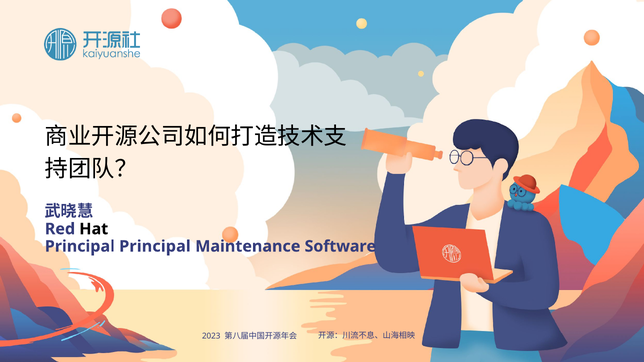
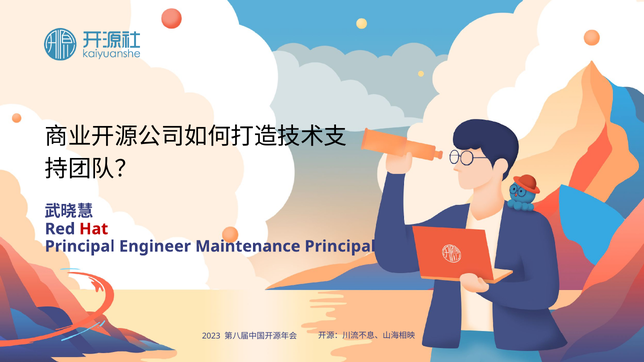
Hat colour: black -> red
Principal Principal: Principal -> Engineer
Maintenance Software: Software -> Principal
